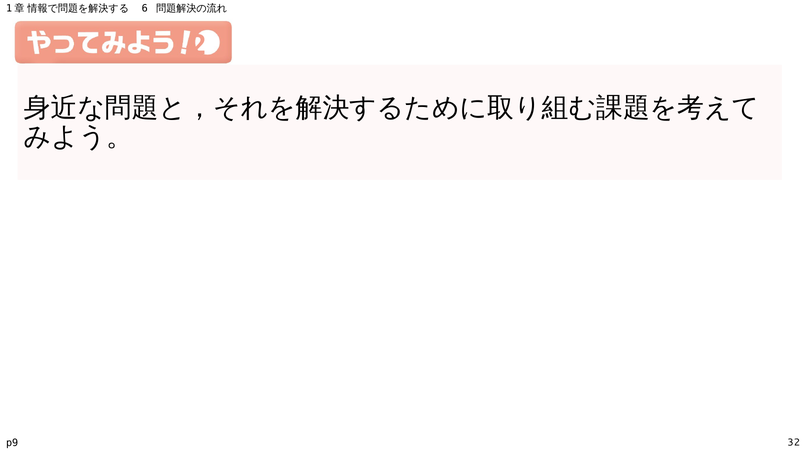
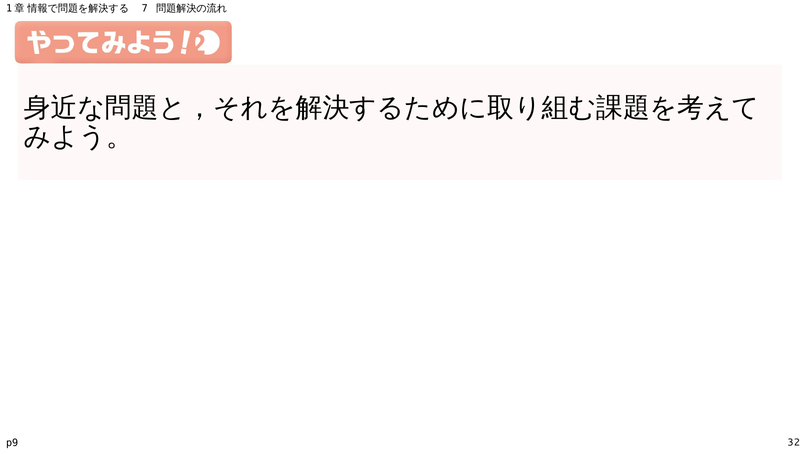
6: 6 -> 7
